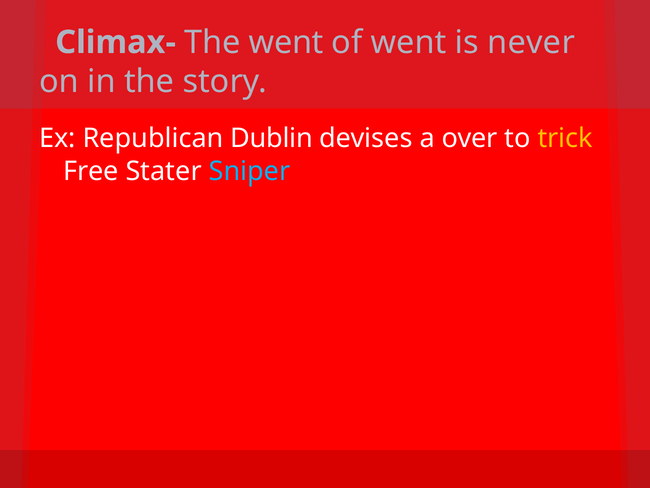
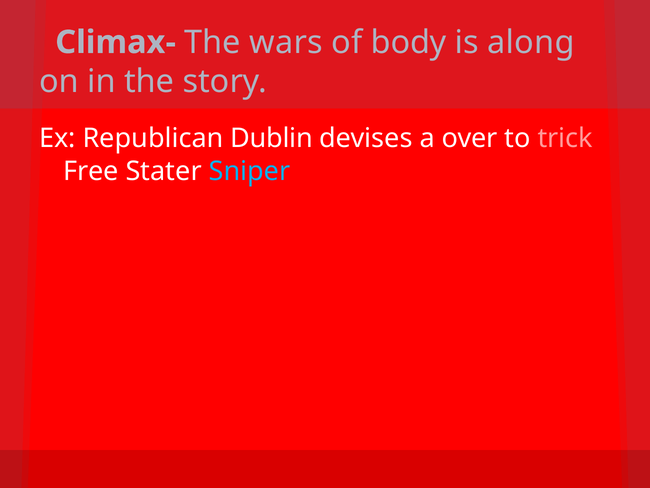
The went: went -> wars
of went: went -> body
never: never -> along
trick colour: yellow -> pink
